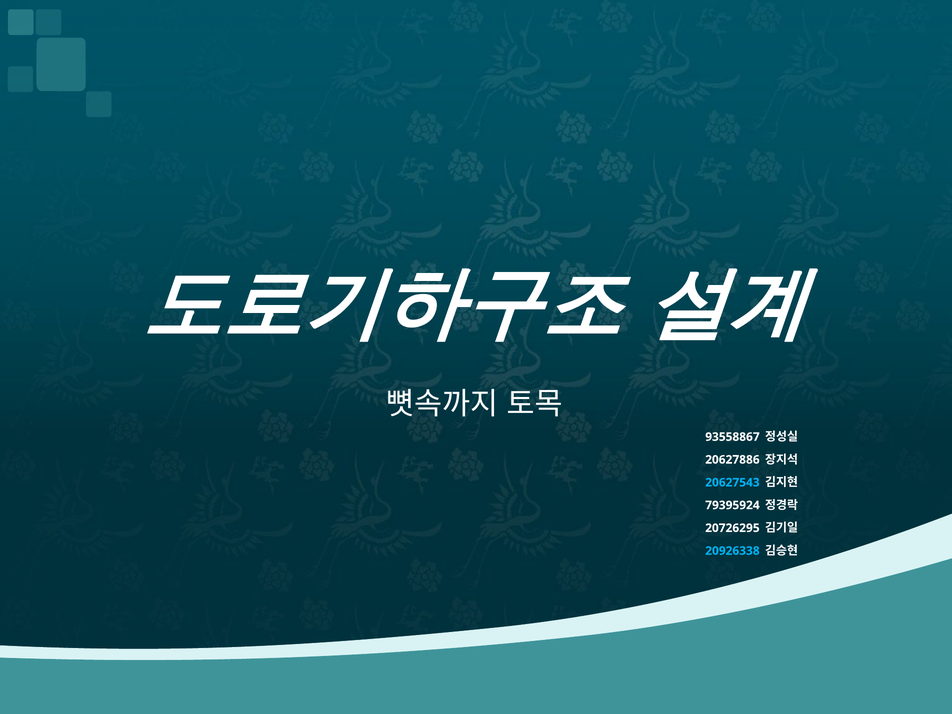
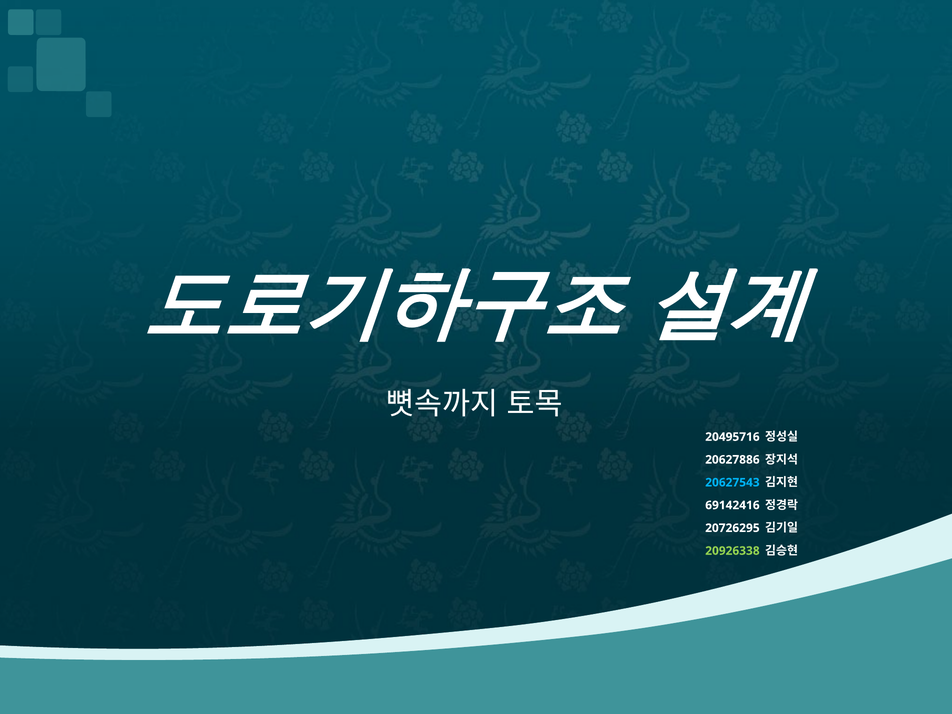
93558867: 93558867 -> 20495716
79395924: 79395924 -> 69142416
20926338 colour: light blue -> light green
